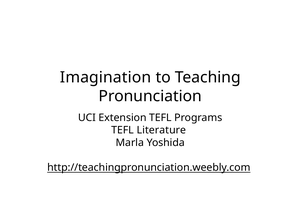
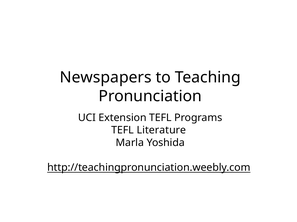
Imagination: Imagination -> Newspapers
